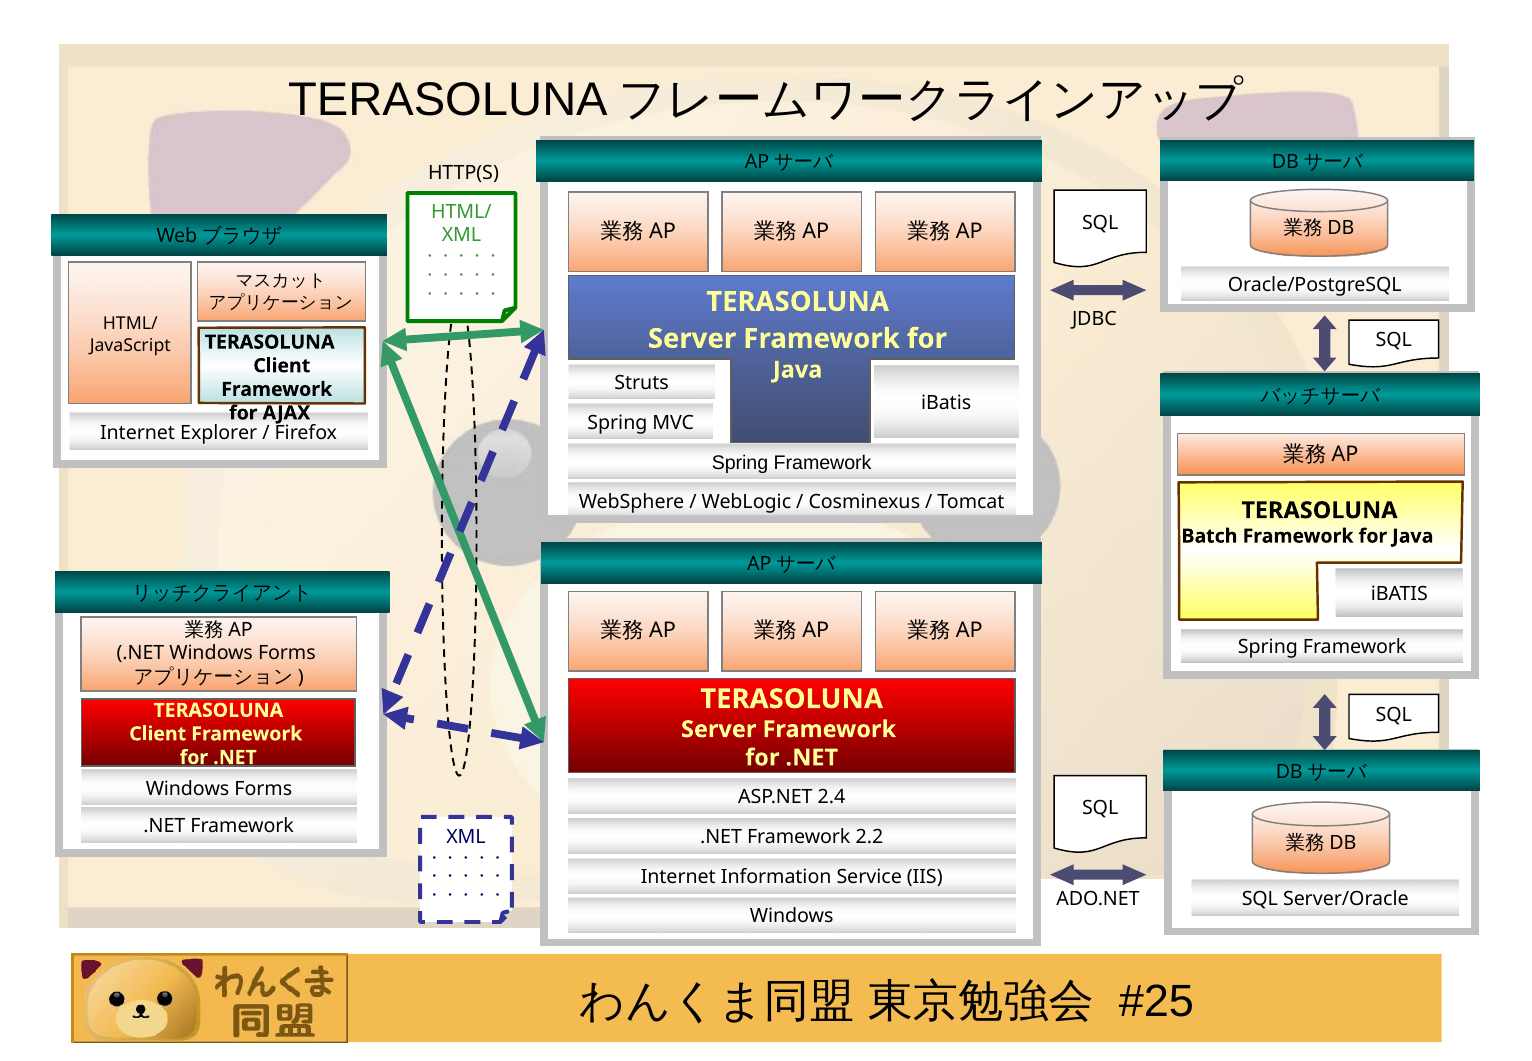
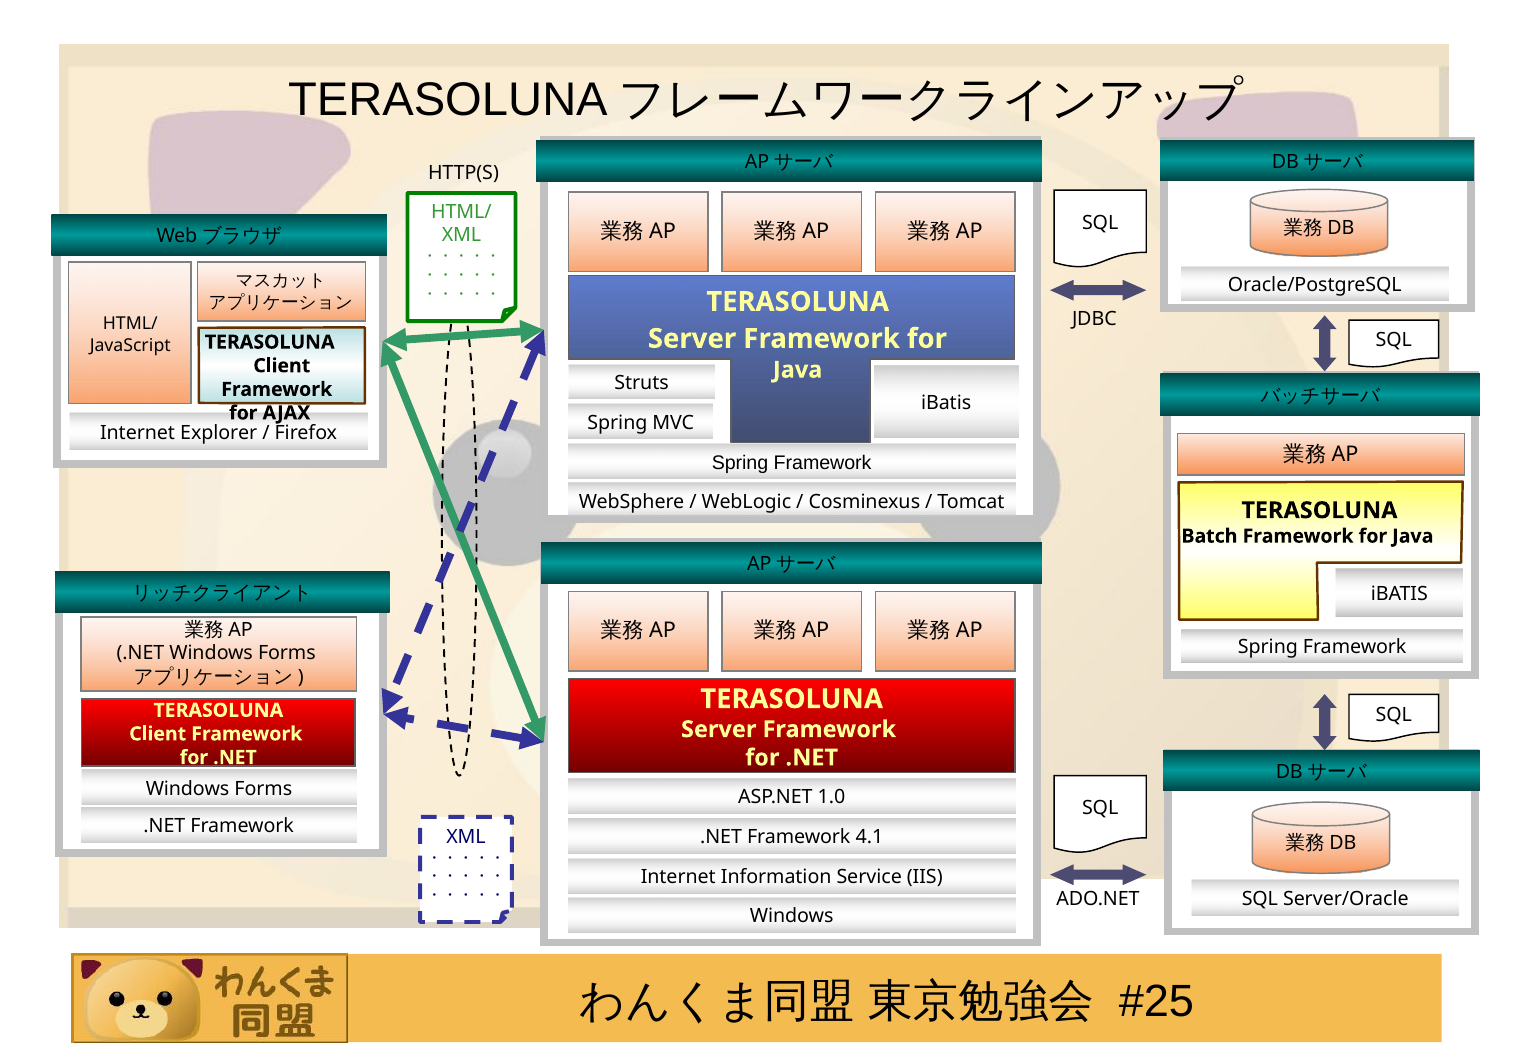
2.4: 2.4 -> 1.0
2.2: 2.2 -> 4.1
